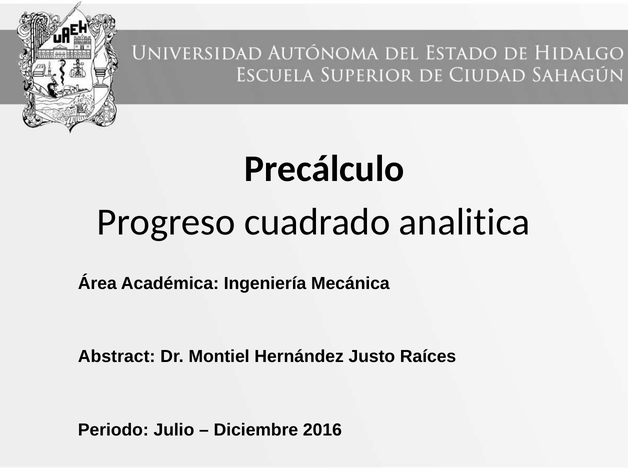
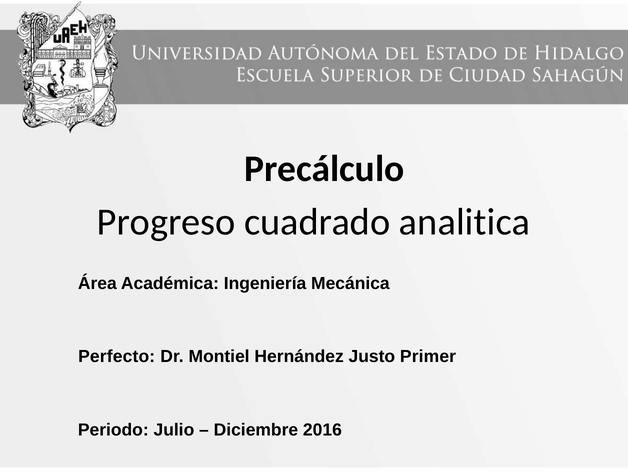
Abstract: Abstract -> Perfecto
Raíces: Raíces -> Primer
